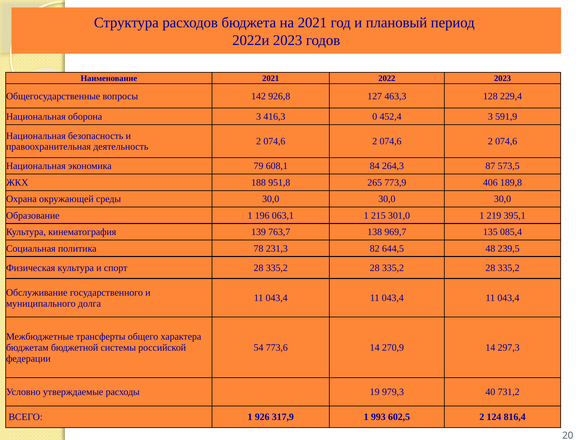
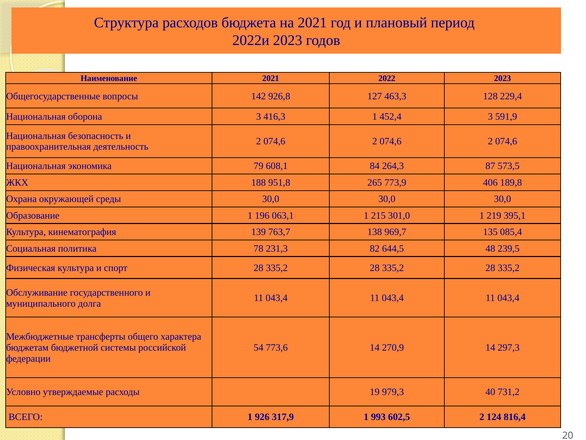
416,3 0: 0 -> 1
